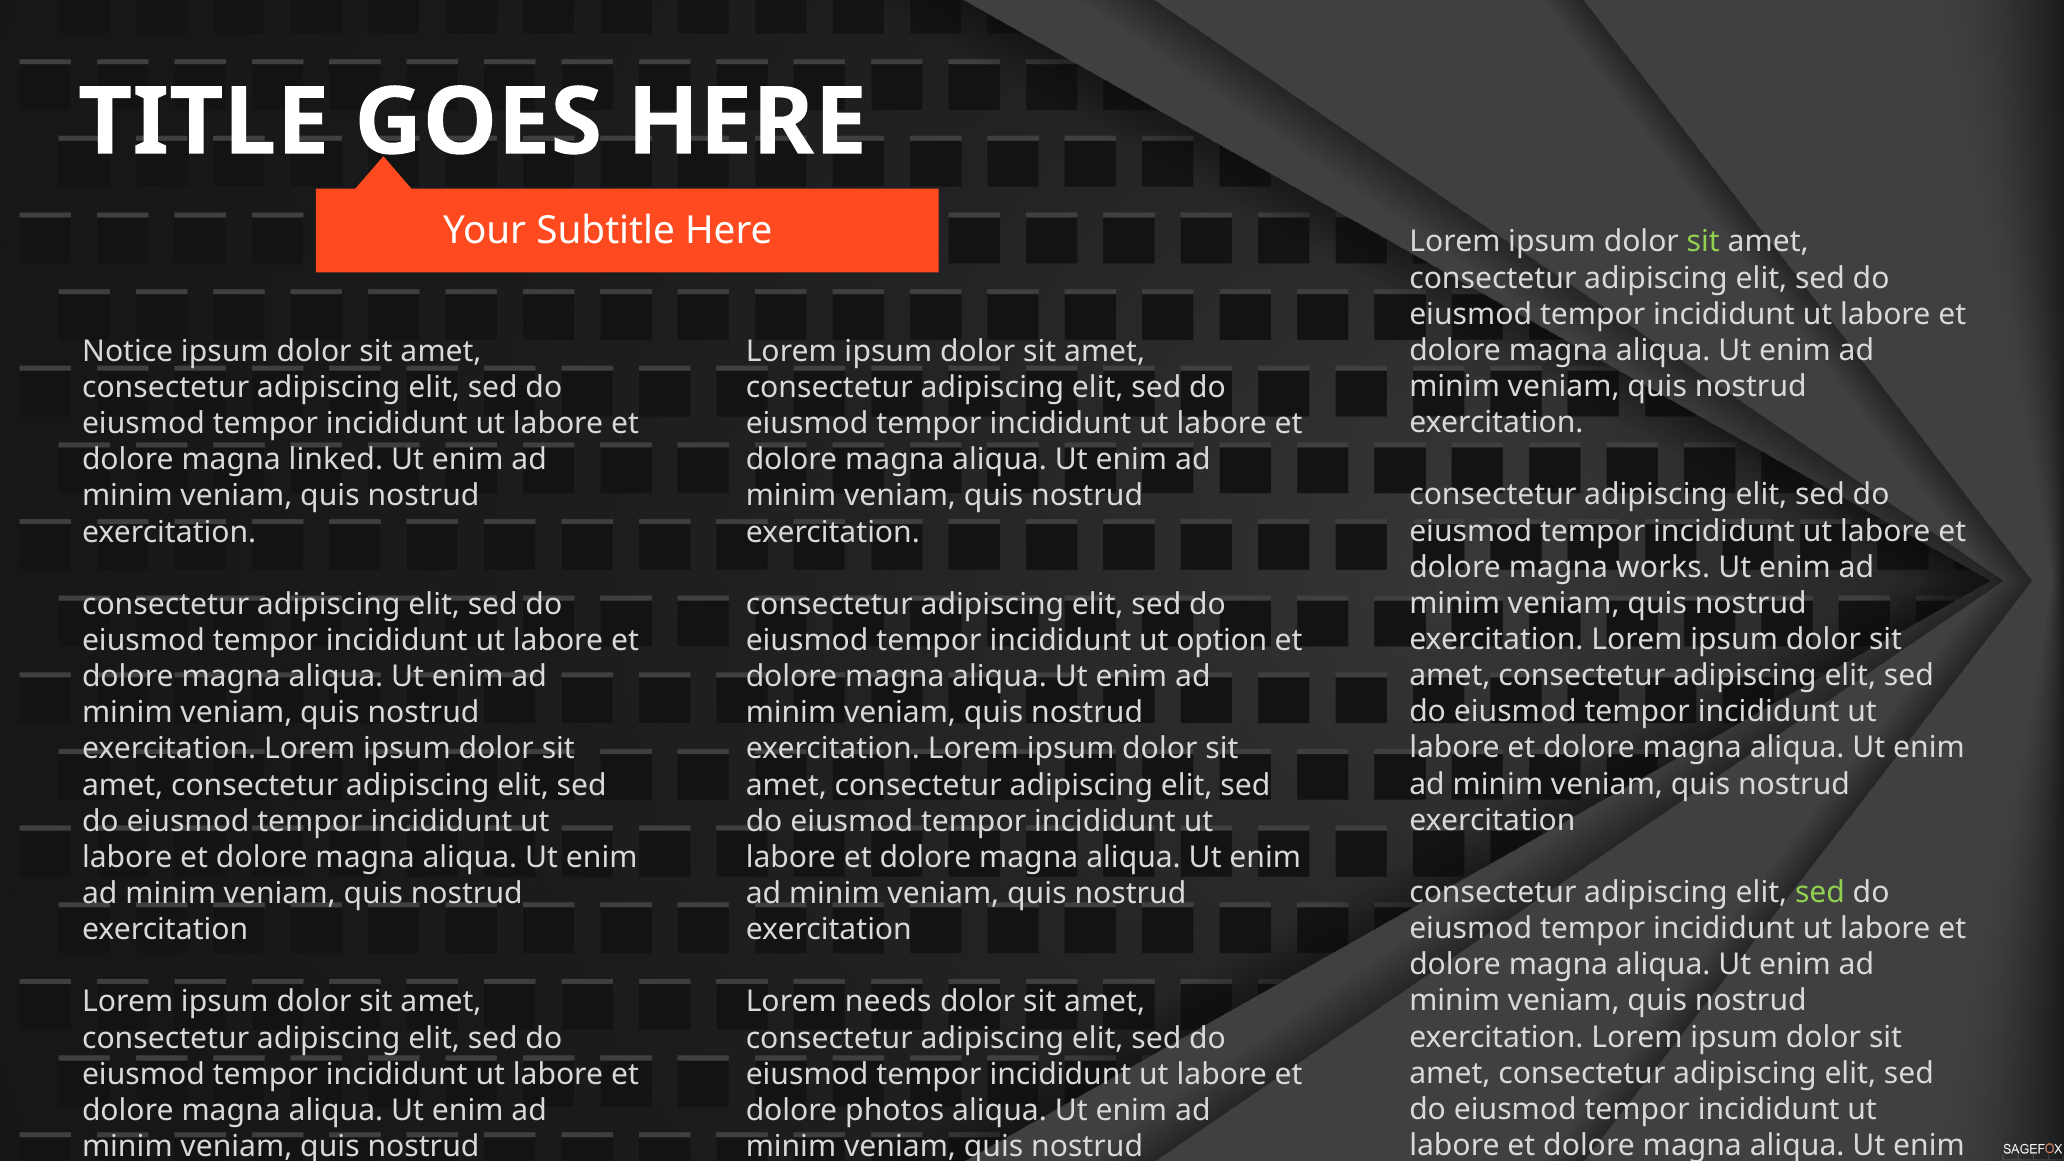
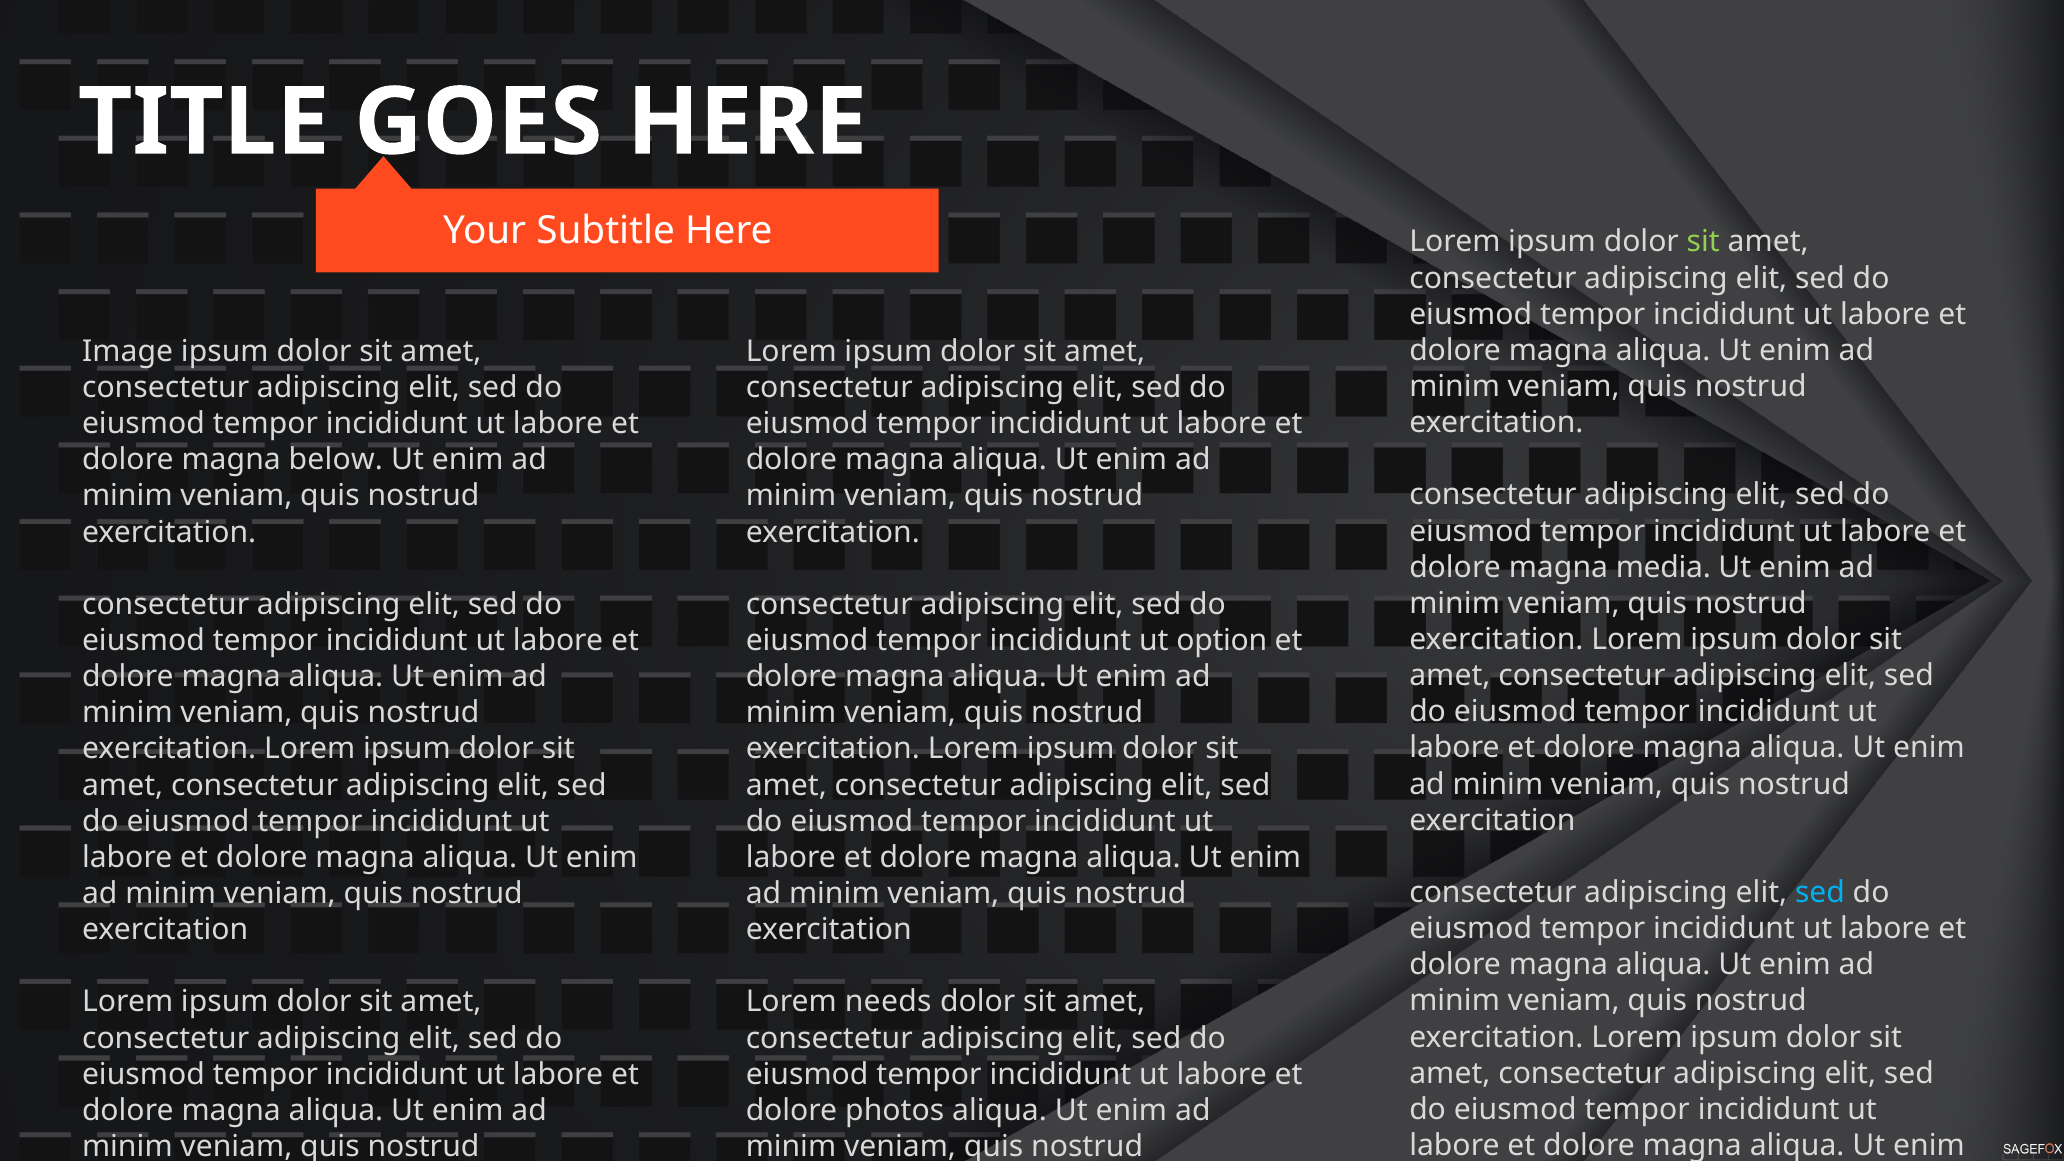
Notice: Notice -> Image
linked: linked -> below
works: works -> media
sed at (1820, 893) colour: light green -> light blue
